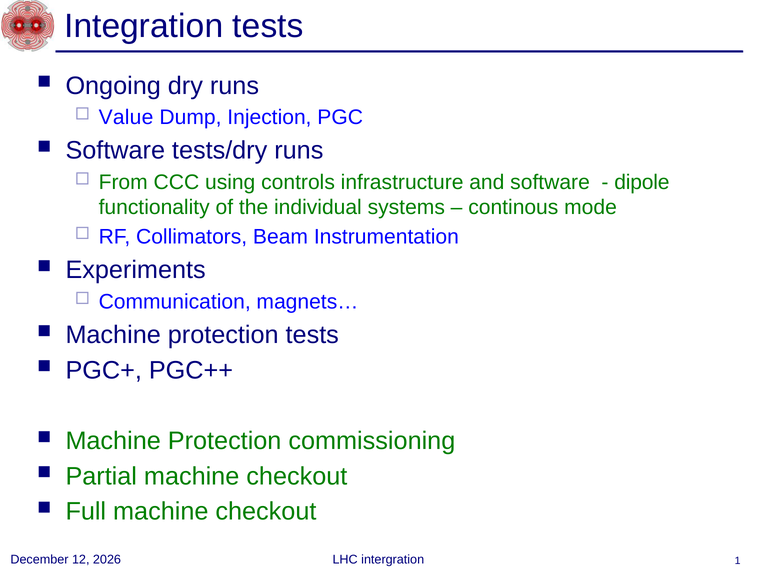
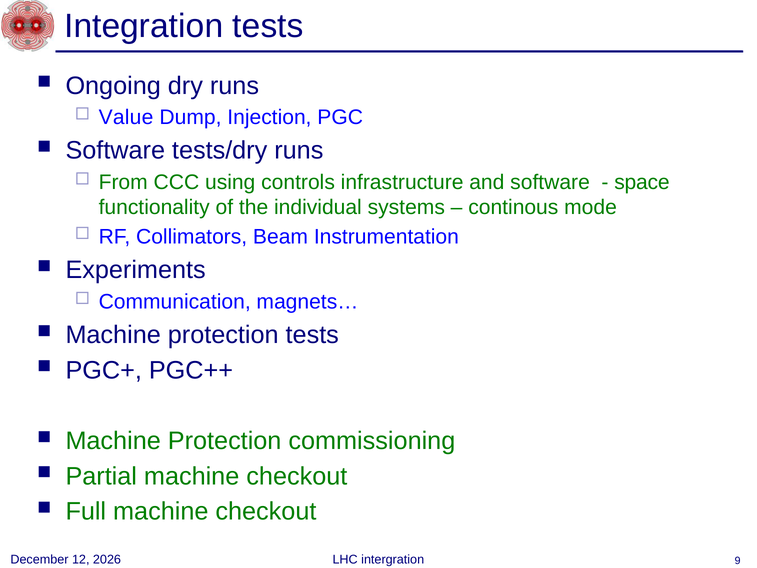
dipole: dipole -> space
1: 1 -> 9
